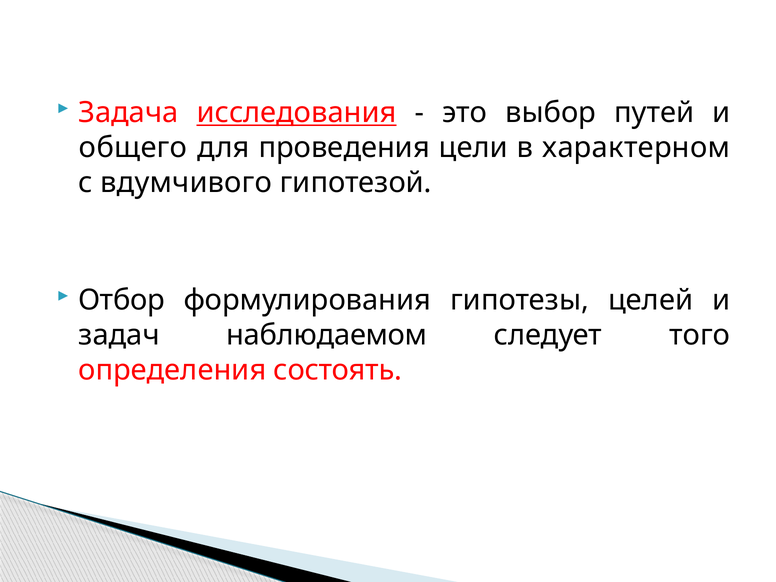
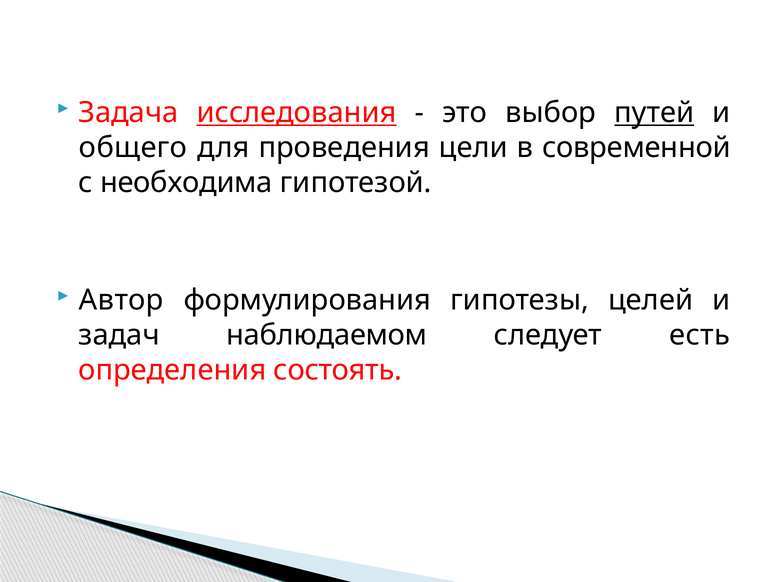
путей underline: none -> present
характерном: характерном -> современной
вдумчивого: вдумчивого -> необходима
Отбор: Отбор -> Автор
того: того -> есть
